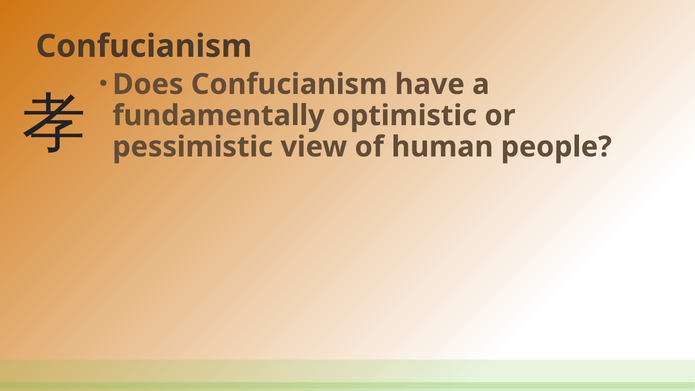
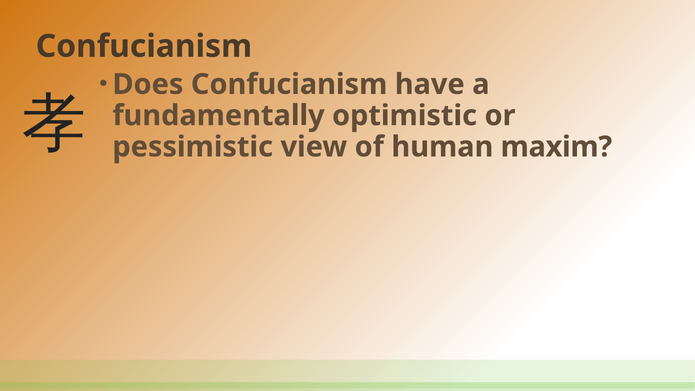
people: people -> maxim
